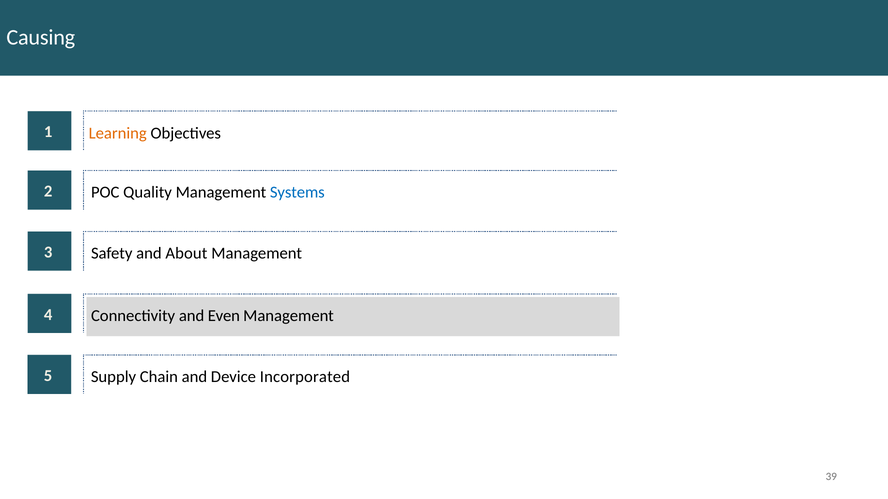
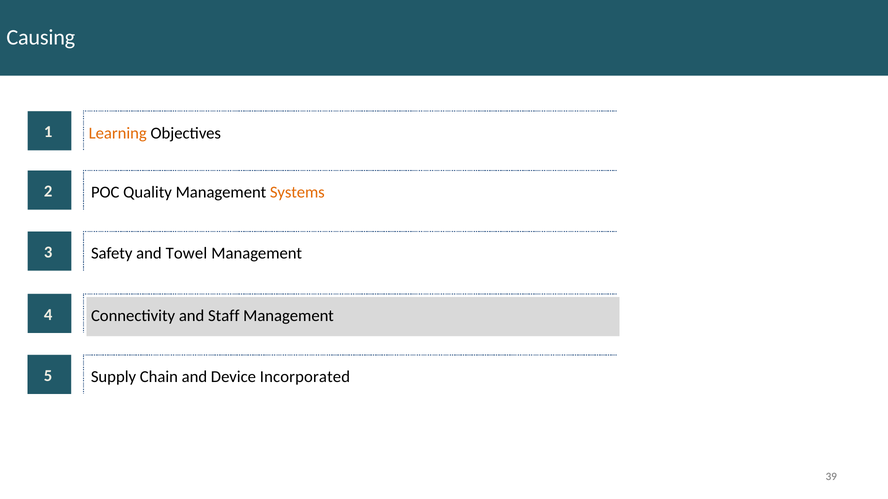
Systems colour: blue -> orange
About: About -> Towel
Even: Even -> Staff
